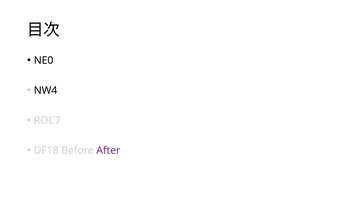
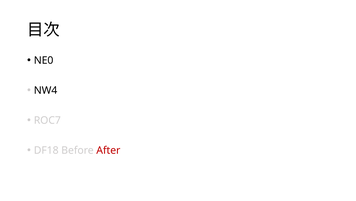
After colour: purple -> red
